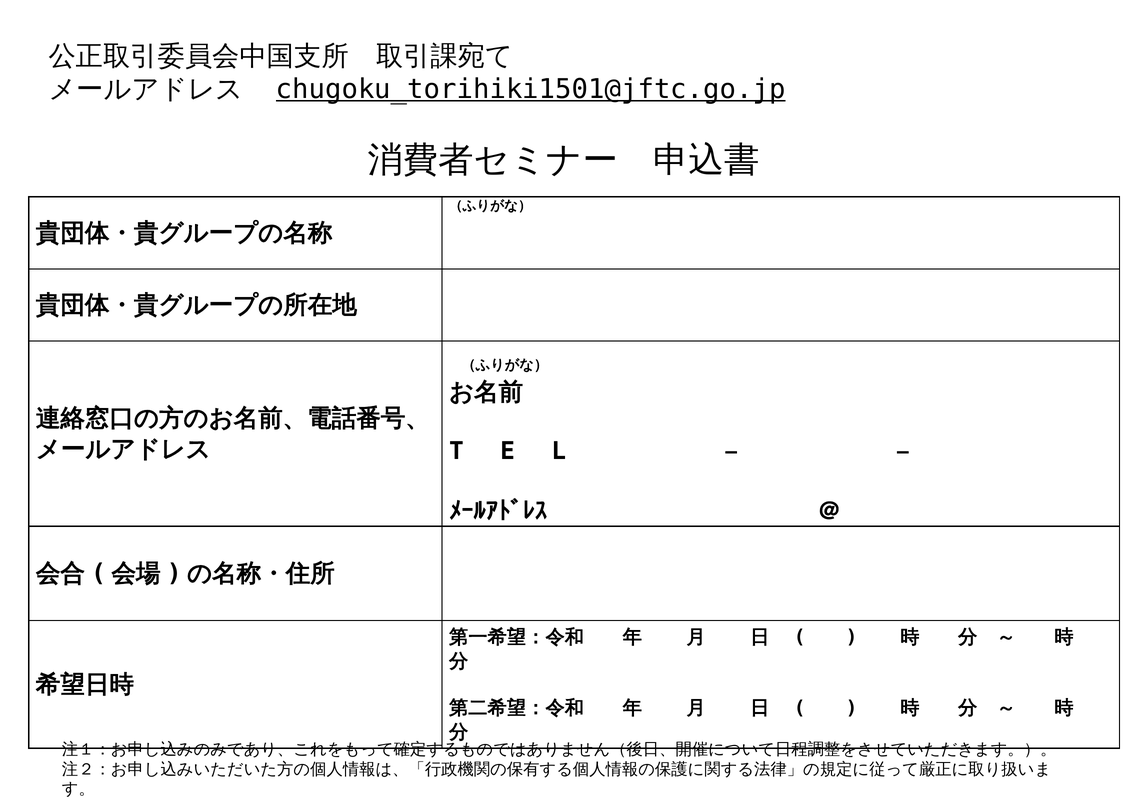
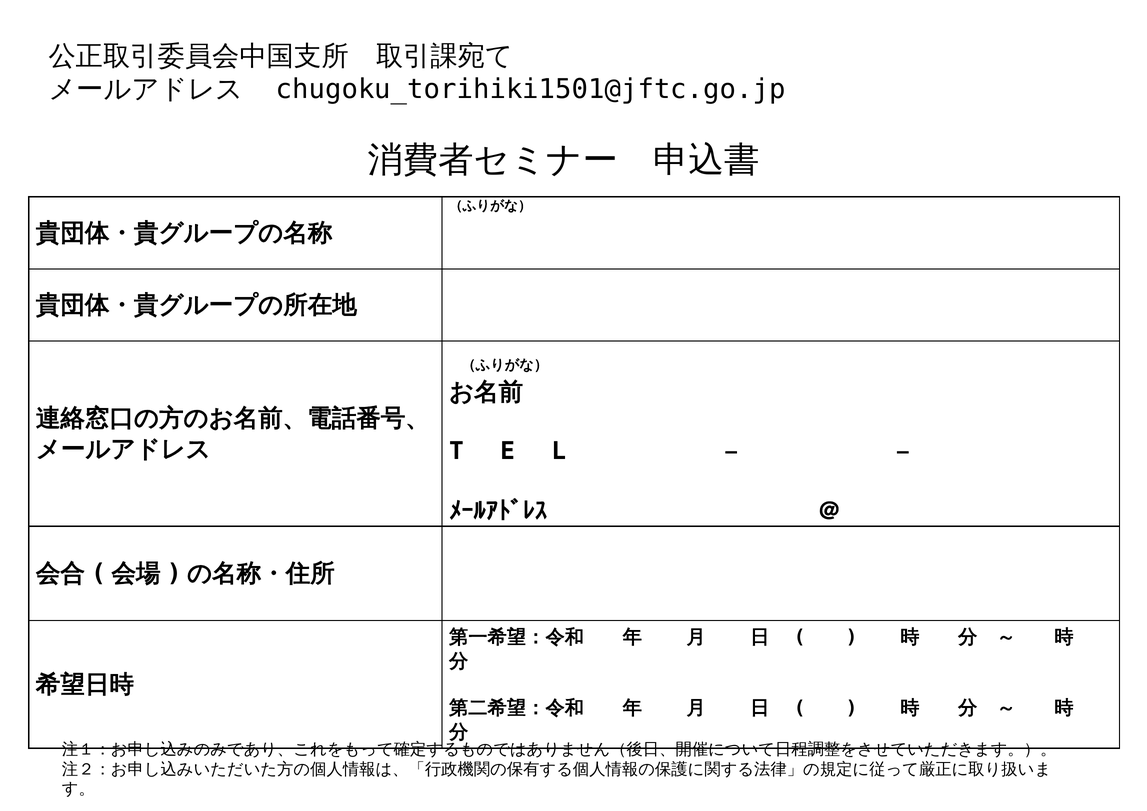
chugoku_torihiki1501@jftc.go.jp underline: present -> none
